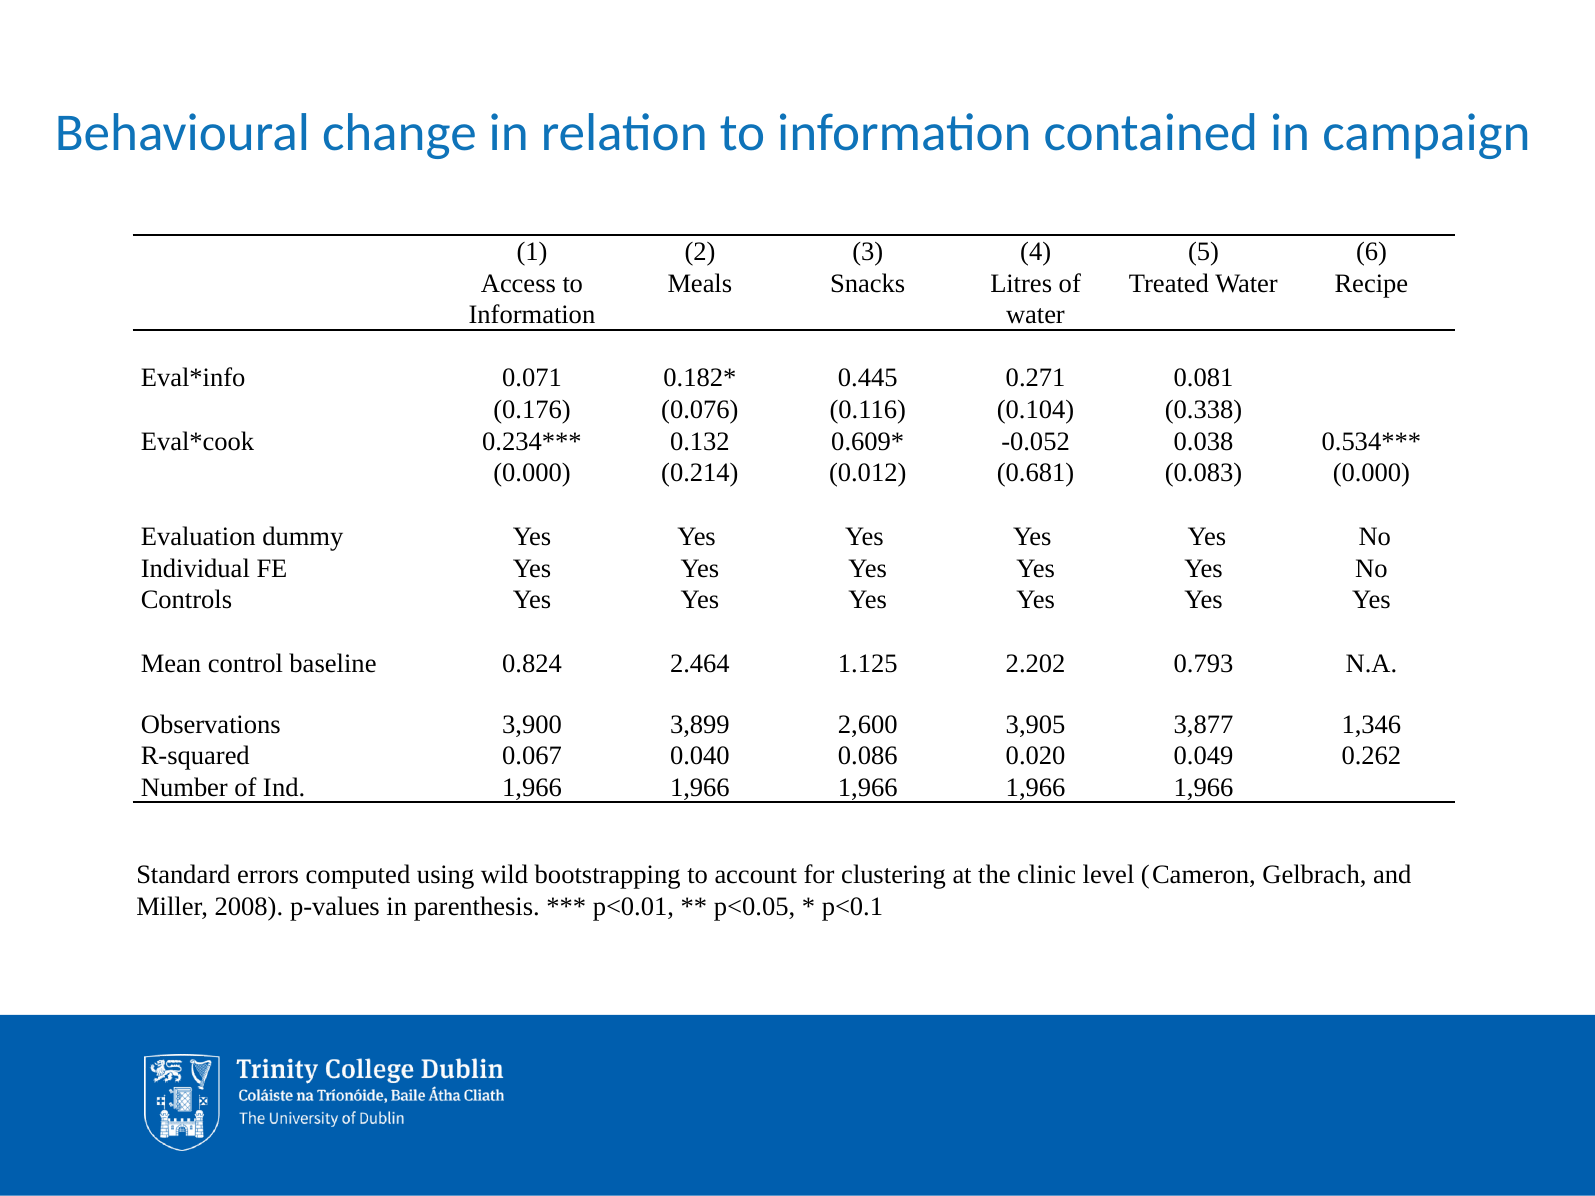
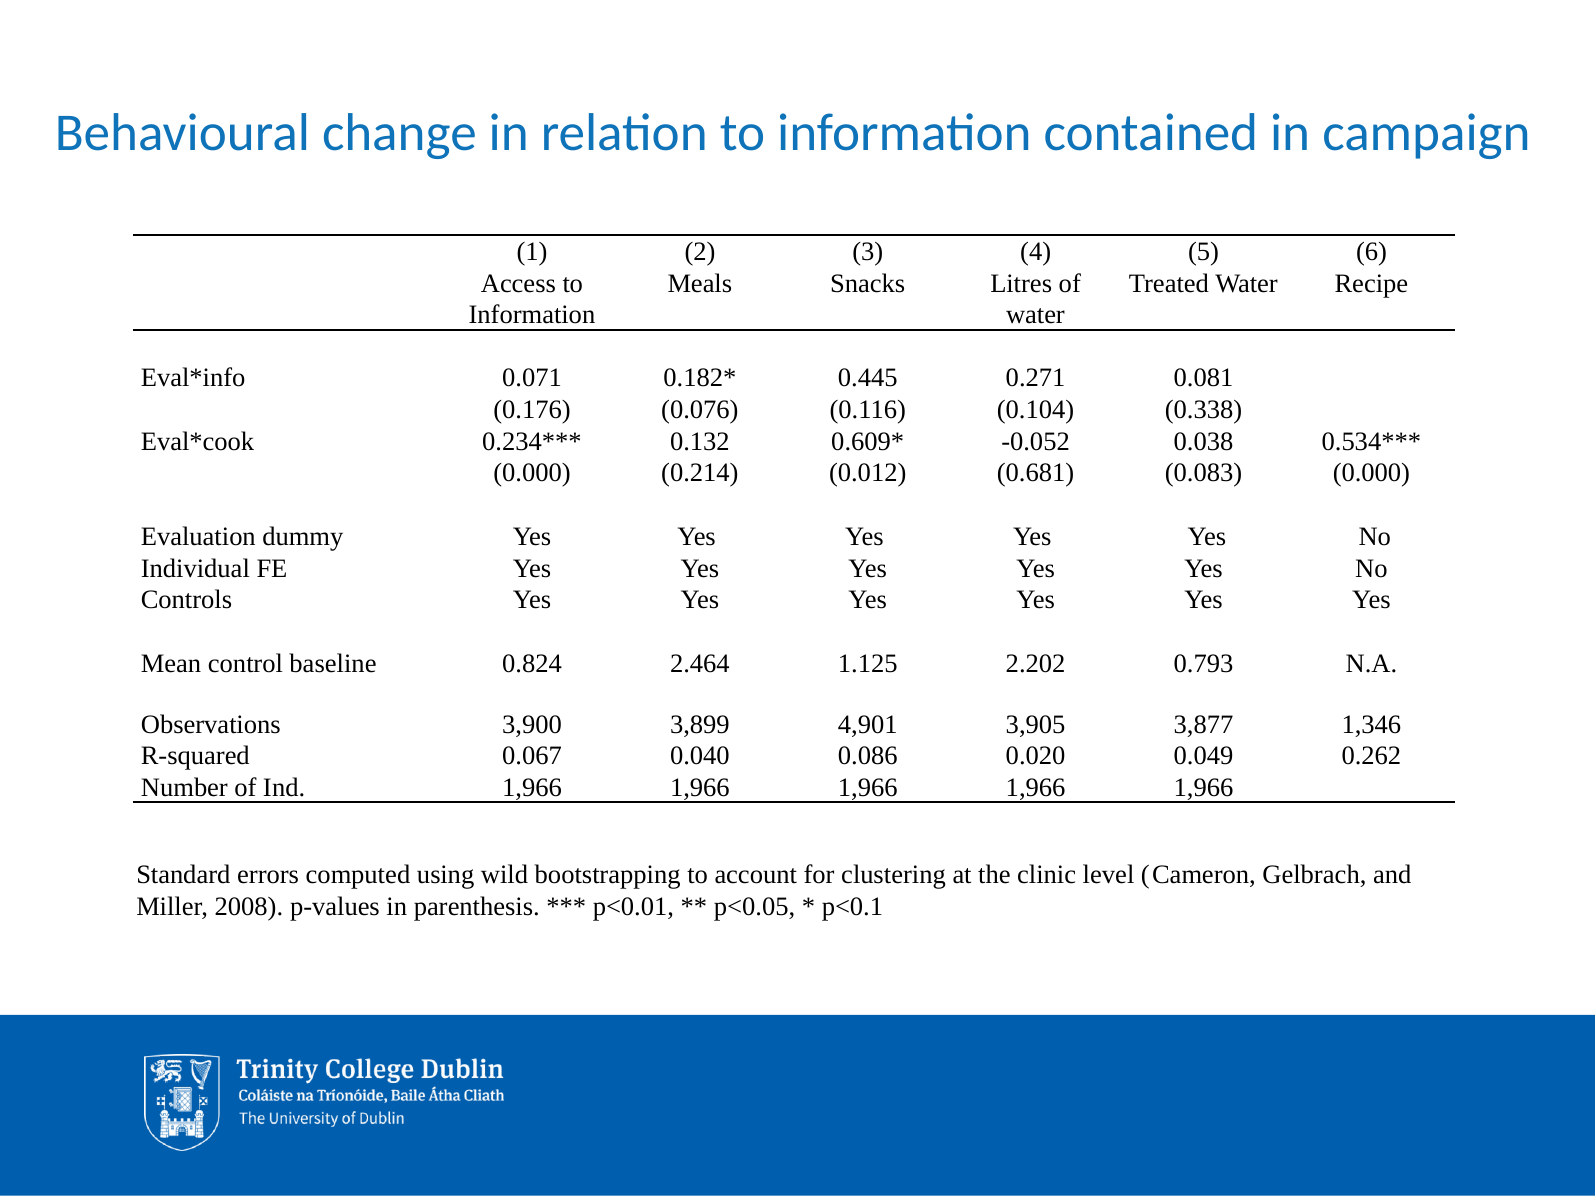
2,600: 2,600 -> 4,901
